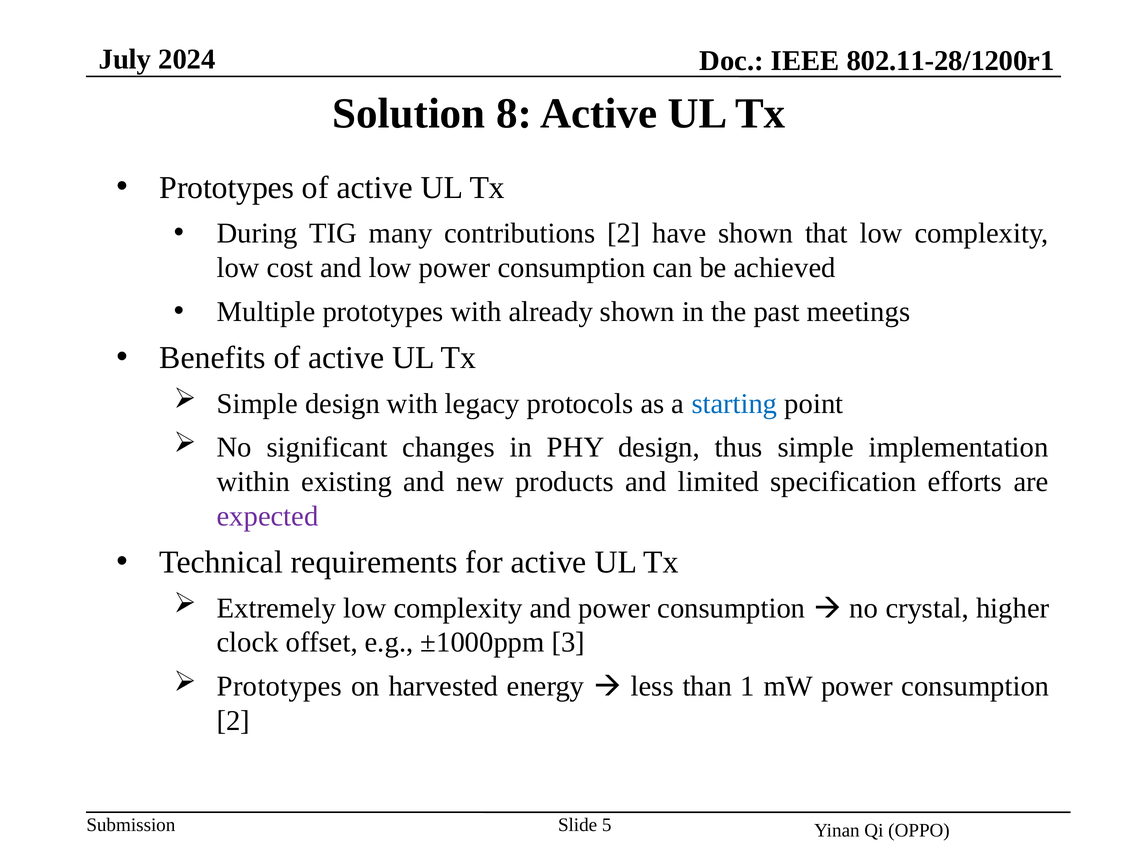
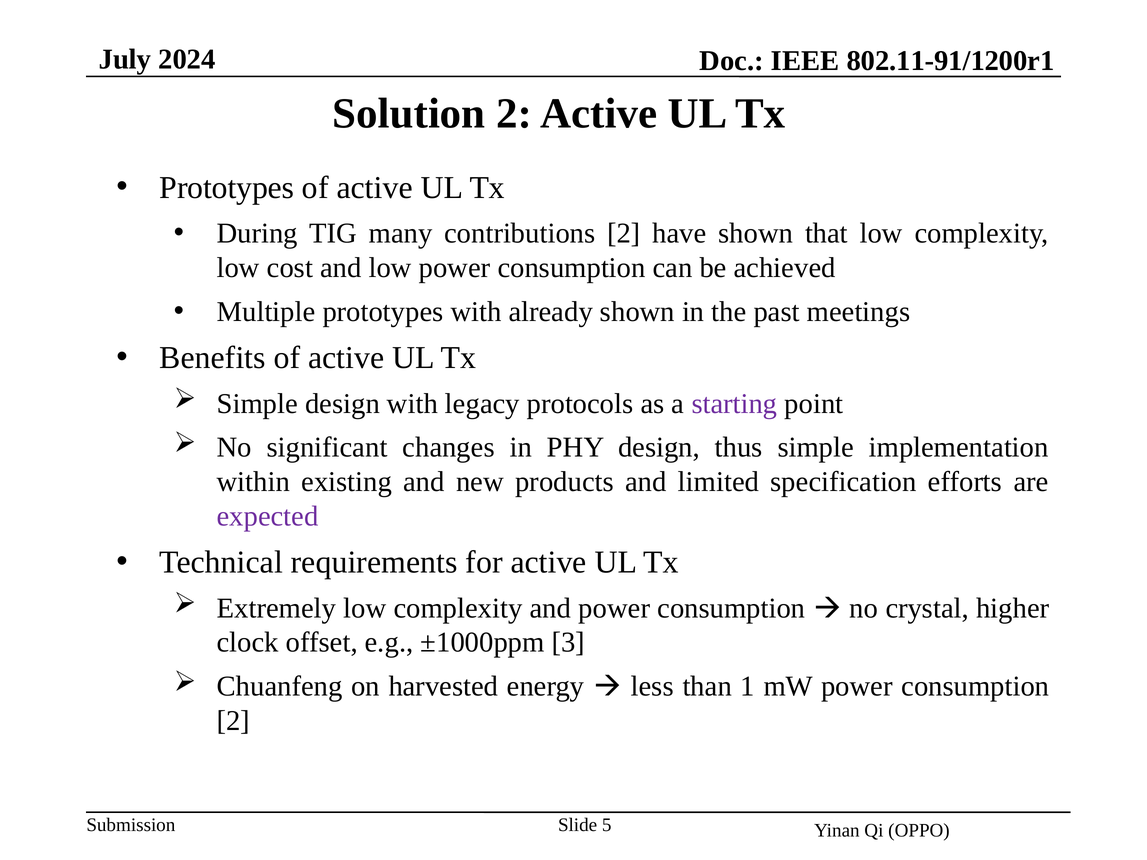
802.11-28/1200r1: 802.11-28/1200r1 -> 802.11-91/1200r1
Solution 8: 8 -> 2
starting colour: blue -> purple
Prototypes at (279, 687): Prototypes -> Chuanfeng
